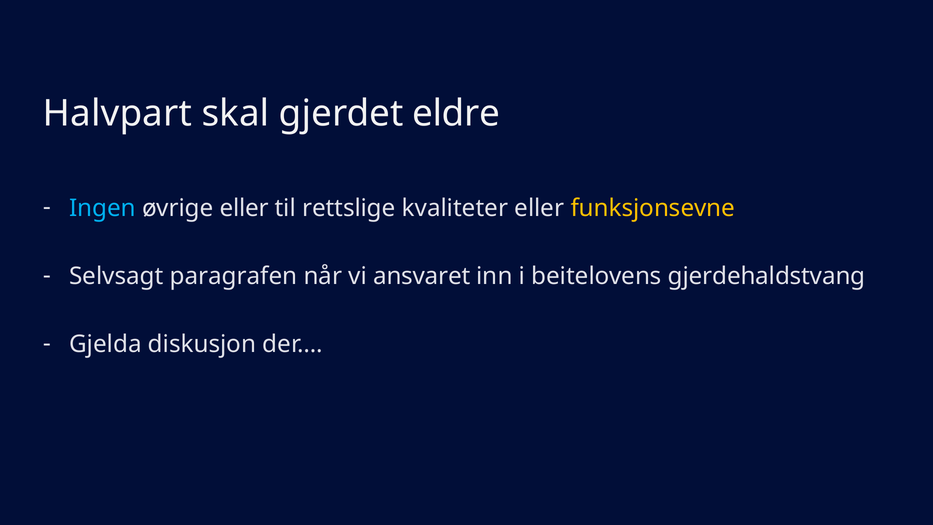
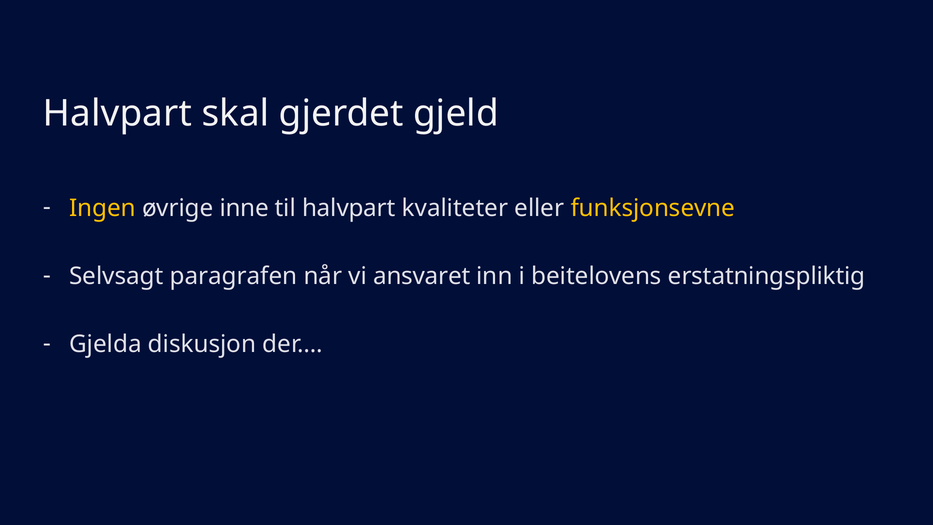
eldre: eldre -> gjeld
Ingen colour: light blue -> yellow
øvrige eller: eller -> inne
til rettslige: rettslige -> halvpart
gjerdehaldstvang: gjerdehaldstvang -> erstatningspliktig
